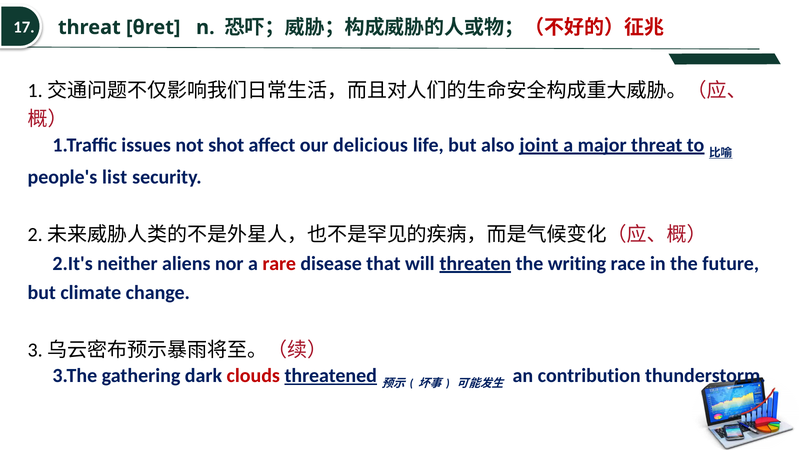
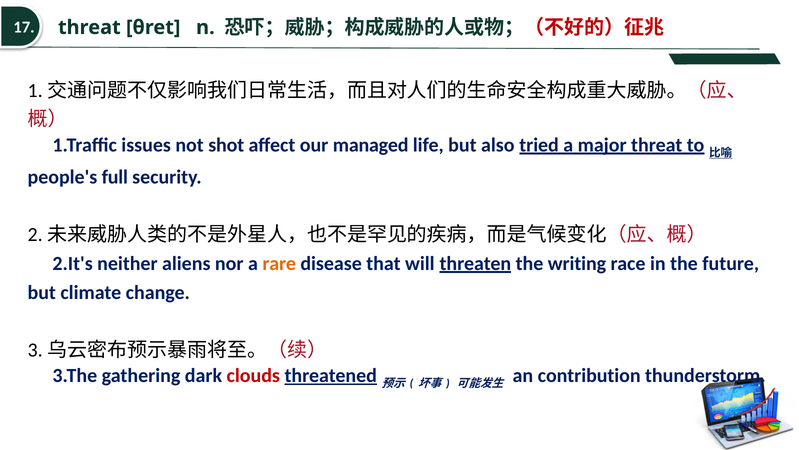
delicious: delicious -> managed
joint: joint -> tried
list: list -> full
rare colour: red -> orange
